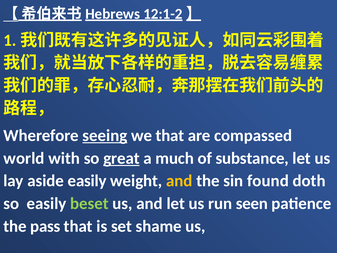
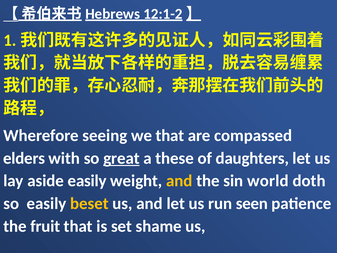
seeing underline: present -> none
world: world -> elders
much: much -> these
substance: substance -> daughters
found: found -> world
beset colour: light green -> yellow
pass: pass -> fruit
